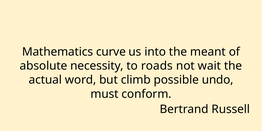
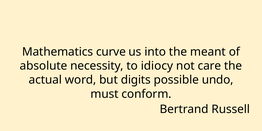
roads: roads -> idiocy
wait: wait -> care
climb: climb -> digits
